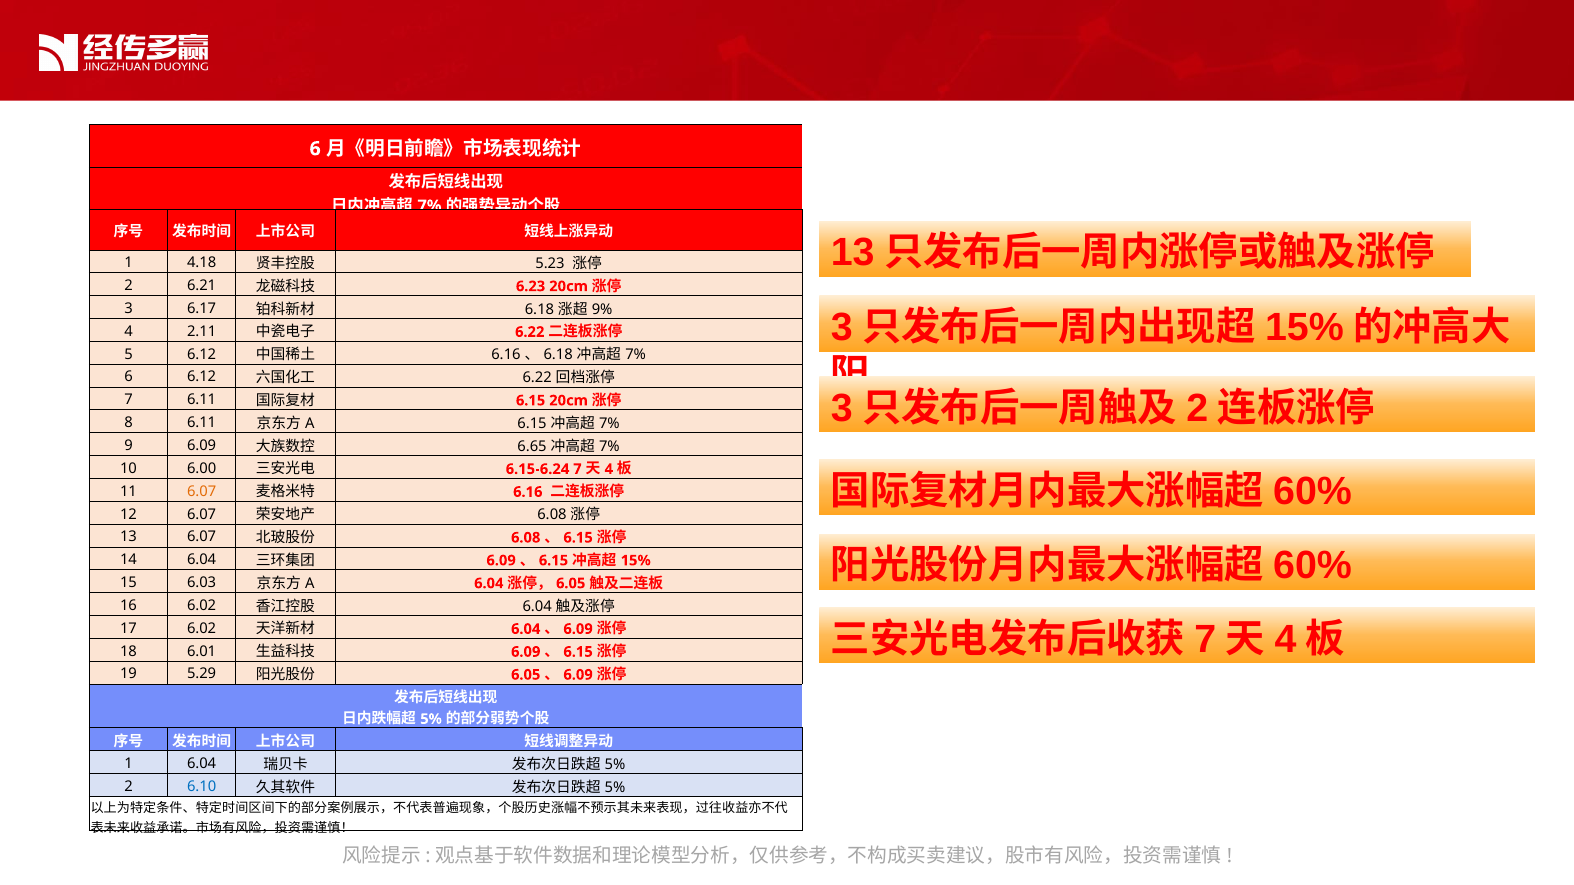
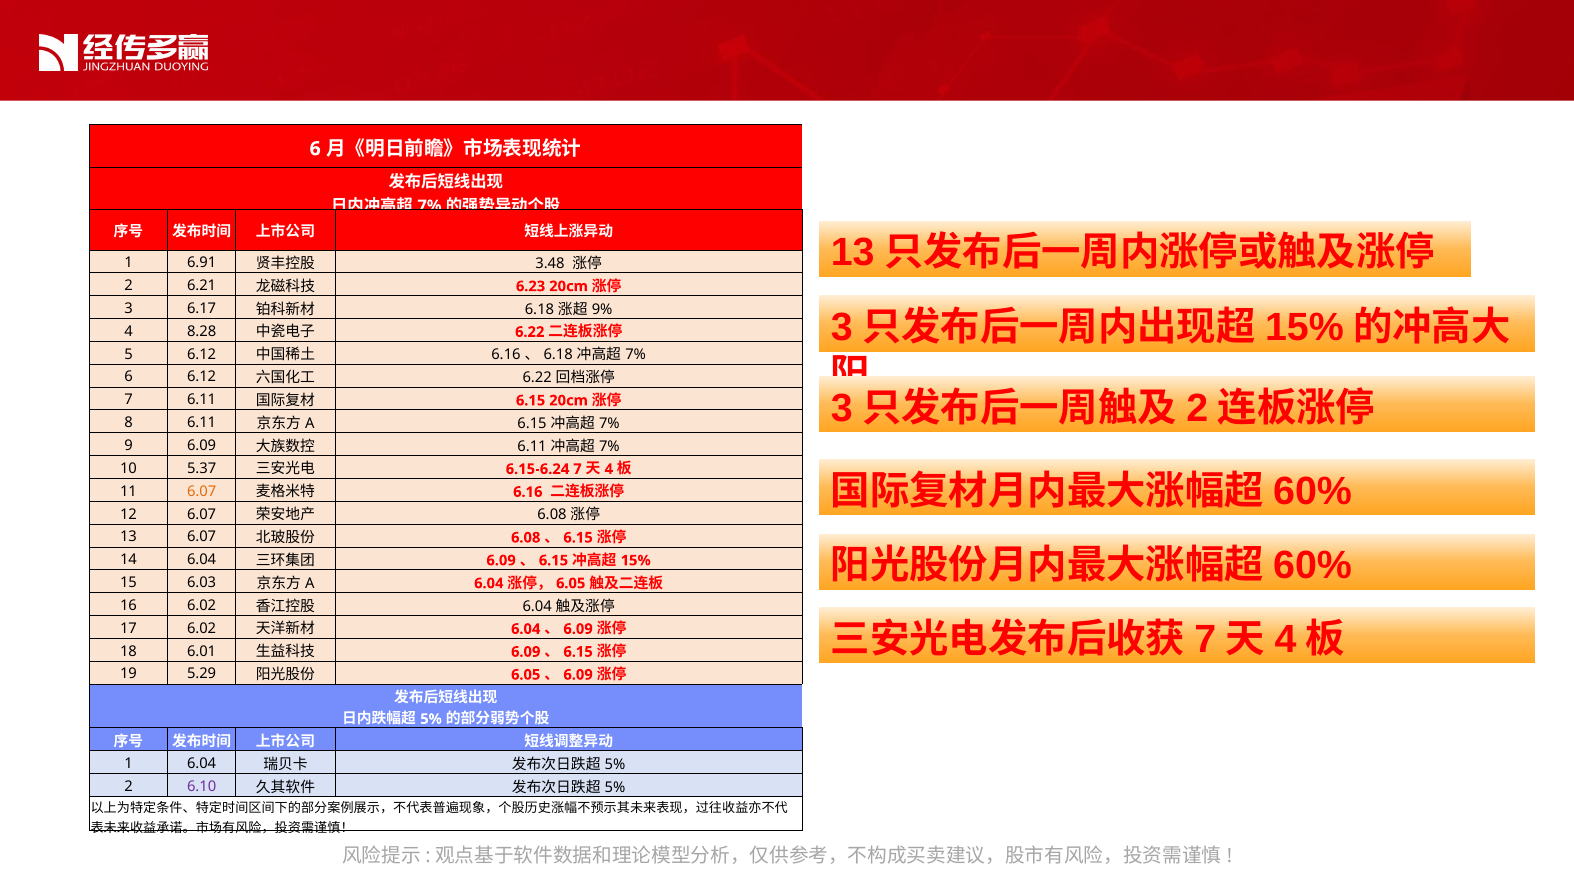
4.18: 4.18 -> 6.91
5.23: 5.23 -> 3.48
2.11: 2.11 -> 8.28
6.65 at (532, 446): 6.65 -> 6.11
6.00: 6.00 -> 5.37
6.10 colour: blue -> purple
